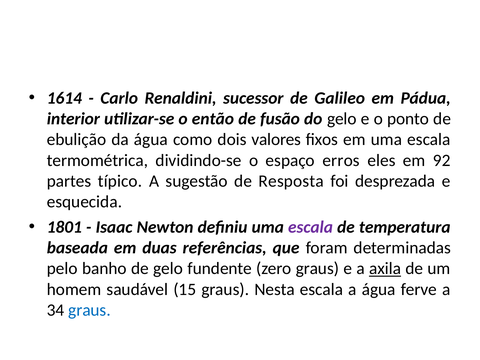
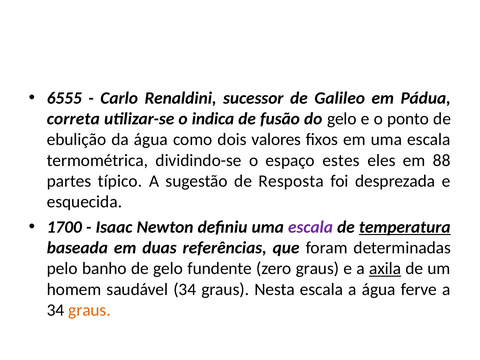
1614: 1614 -> 6555
interior: interior -> correta
então: então -> indica
erros: erros -> estes
92: 92 -> 88
1801: 1801 -> 1700
temperatura underline: none -> present
saudável 15: 15 -> 34
graus at (90, 310) colour: blue -> orange
